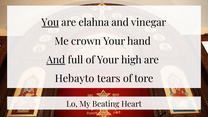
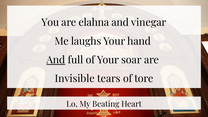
You underline: present -> none
crown: crown -> laughs
high: high -> soar
Hebayto: Hebayto -> Invisible
